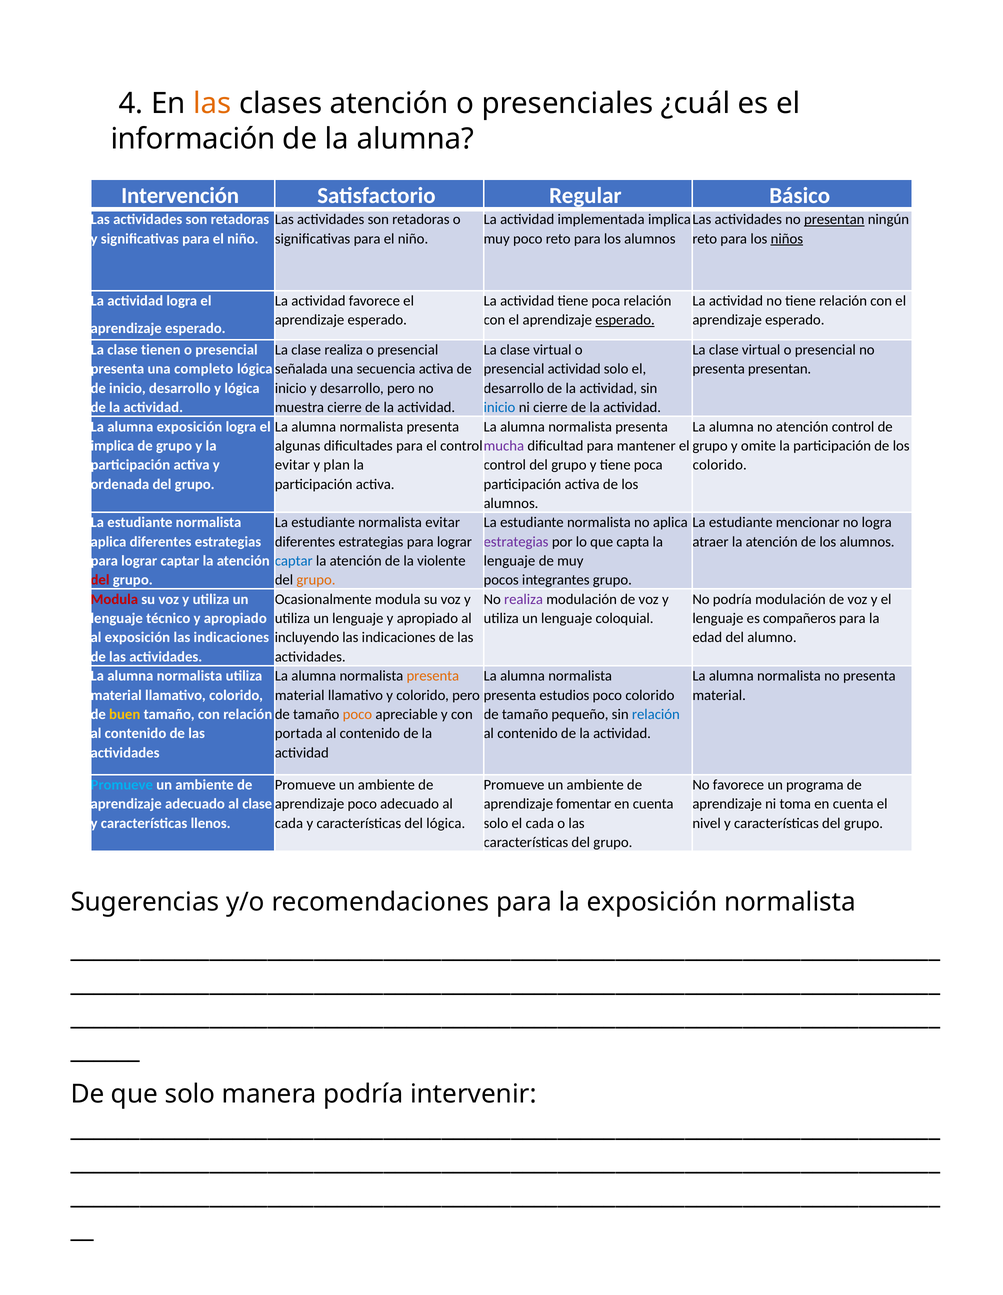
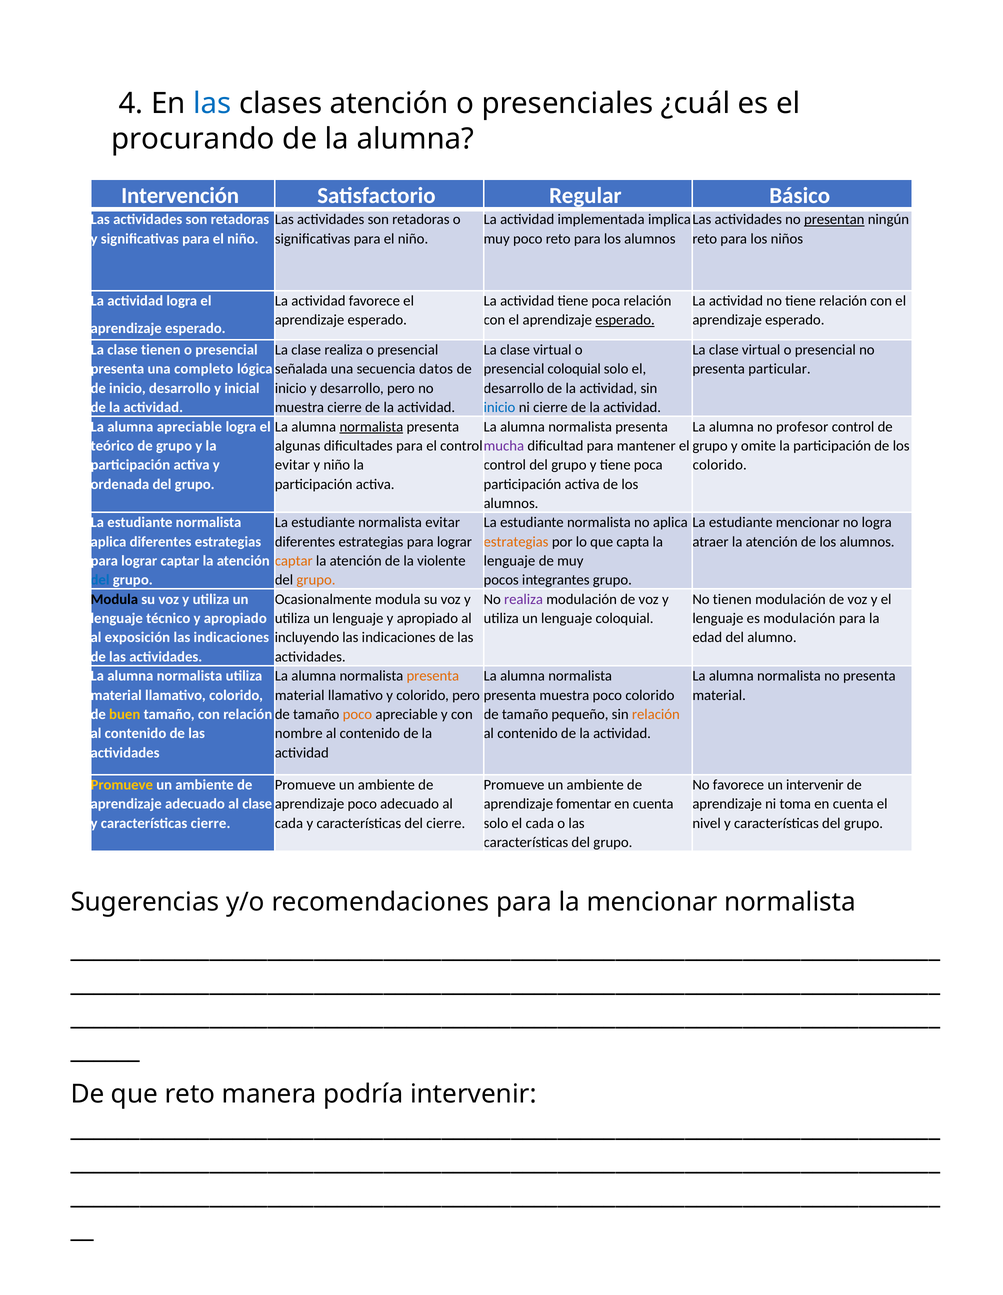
las at (212, 104) colour: orange -> blue
información: información -> procurando
niños underline: present -> none
secuencia activa: activa -> datos
presencial actividad: actividad -> coloquial
presenta presentan: presentan -> particular
y lógica: lógica -> inicial
alumna exposición: exposición -> apreciable
normalista at (371, 427) underline: none -> present
no atención: atención -> profesor
implica at (112, 446): implica -> teórico
y plan: plan -> niño
estrategias at (516, 542) colour: purple -> orange
captar at (294, 561) colour: blue -> orange
del at (100, 580) colour: red -> blue
Modula at (114, 600) colour: red -> black
No podría: podría -> tienen
es compañeros: compañeros -> modulación
presenta estudios: estudios -> muestra
relación at (656, 715) colour: blue -> orange
portada: portada -> nombre
Promueve at (122, 785) colour: light blue -> yellow
un programa: programa -> intervenir
características llenos: llenos -> cierre
del lógica: lógica -> cierre
la exposición: exposición -> mencionar
que solo: solo -> reto
